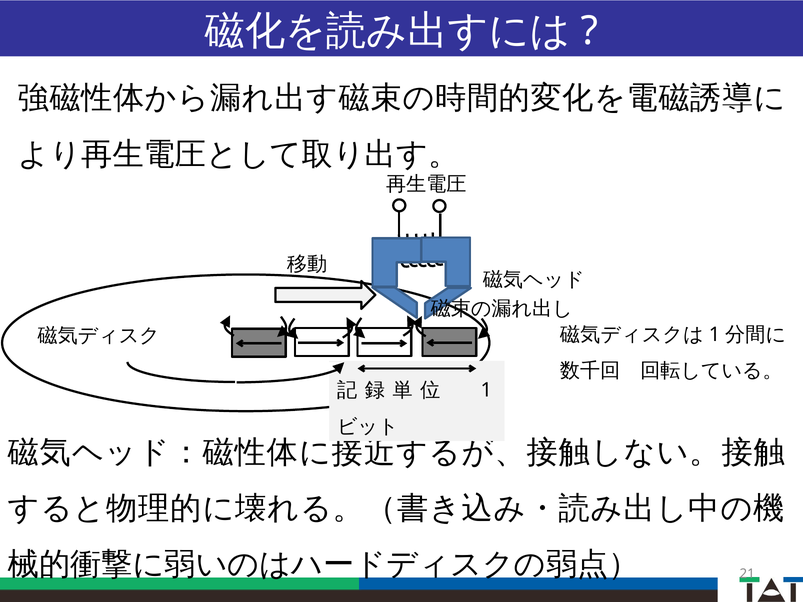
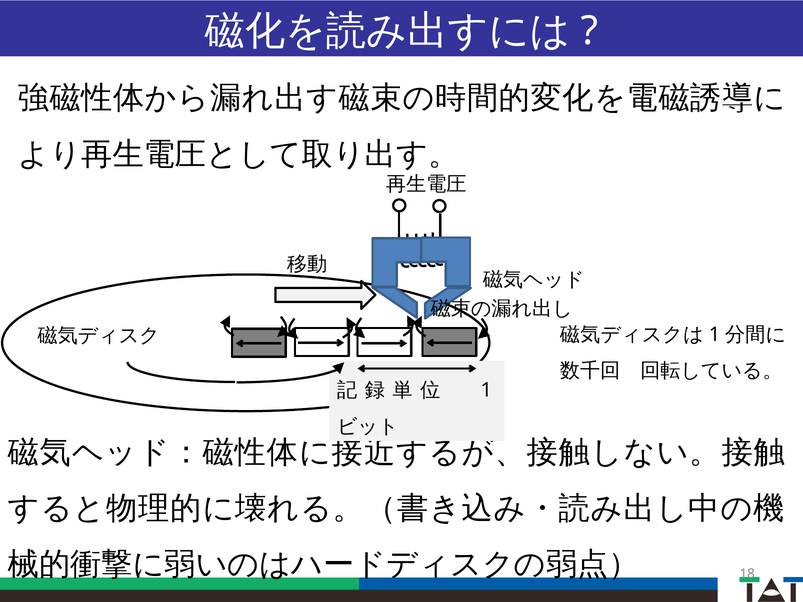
21: 21 -> 18
